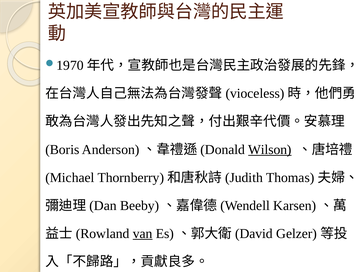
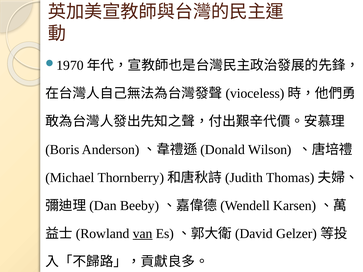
Wilson underline: present -> none
